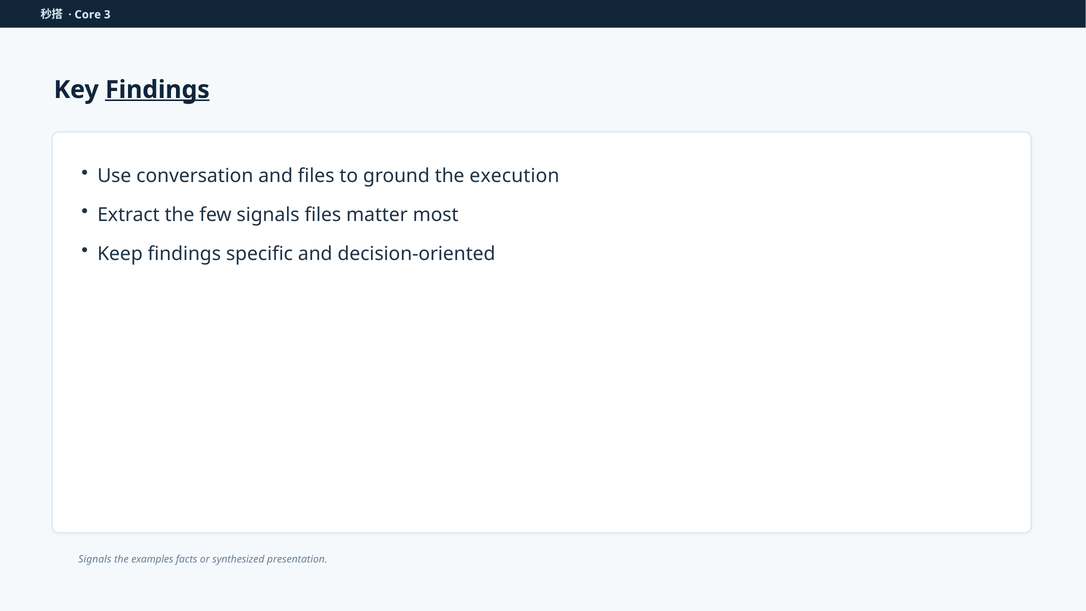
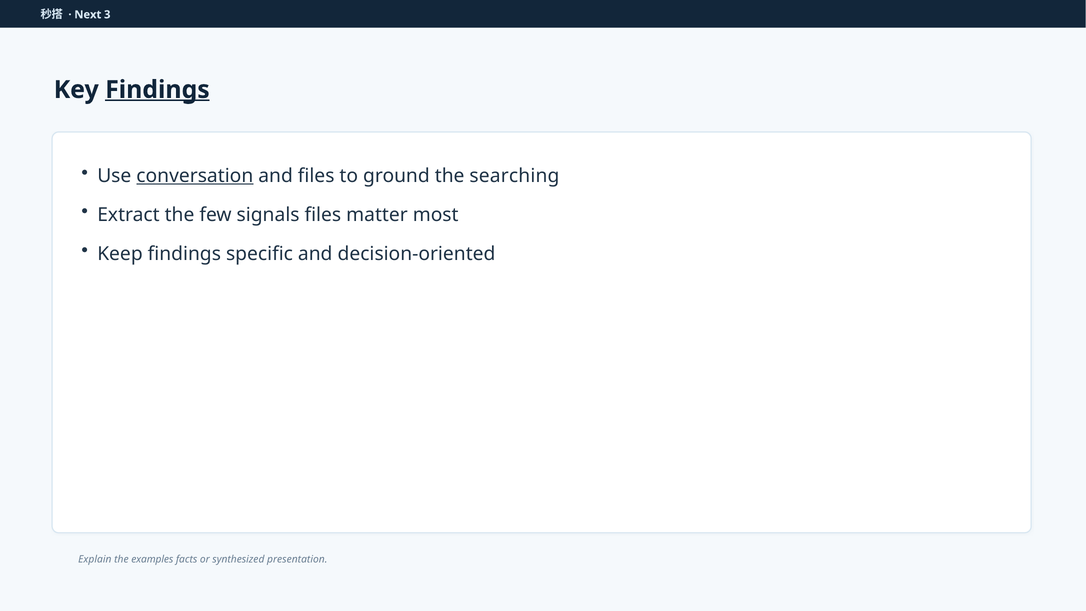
Core: Core -> Next
conversation underline: none -> present
execution: execution -> searching
Signals at (95, 559): Signals -> Explain
